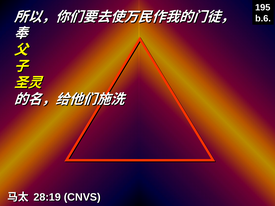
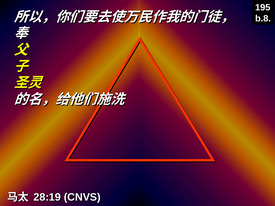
b.6: b.6 -> b.8
